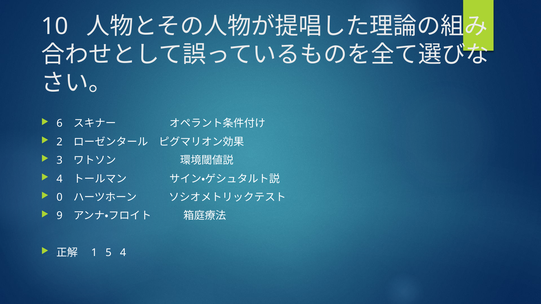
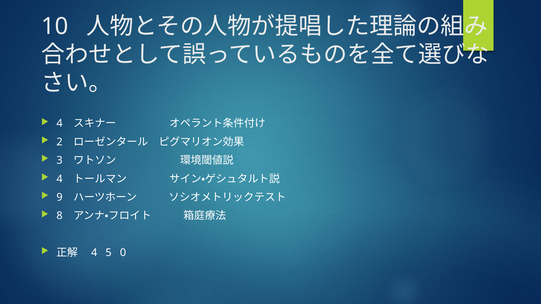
6 at (60, 124): 6 -> 4
0: 0 -> 9
9: 9 -> 8
1 at (94, 253): 1 -> 4
5 4: 4 -> 0
